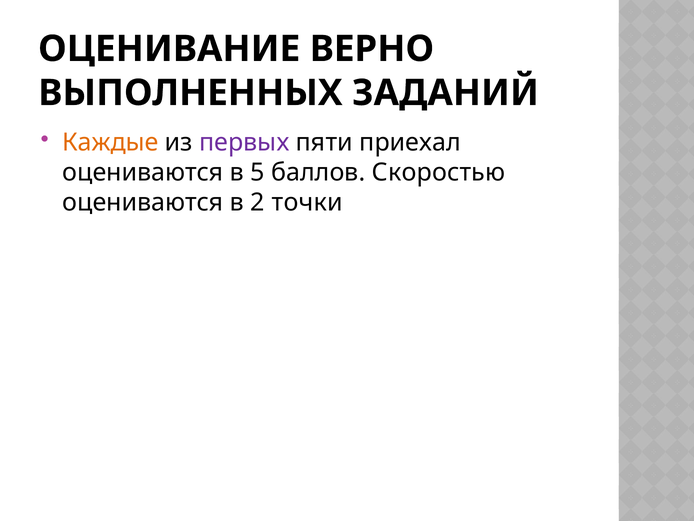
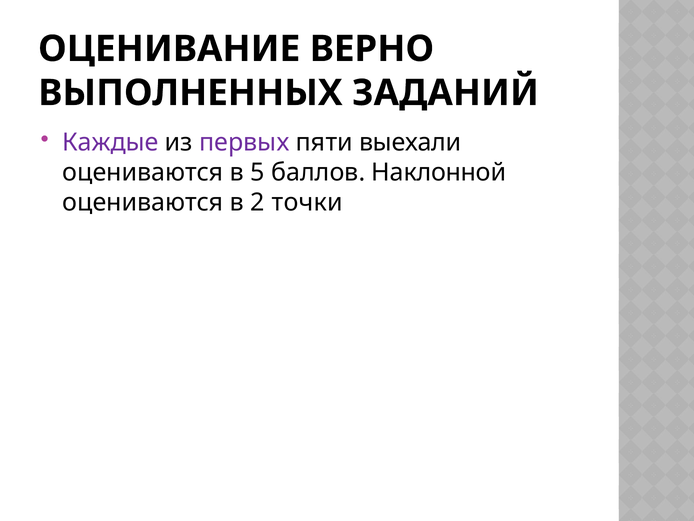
Каждые colour: orange -> purple
приехал: приехал -> выехали
Скоростью: Скоростью -> Наклонной
